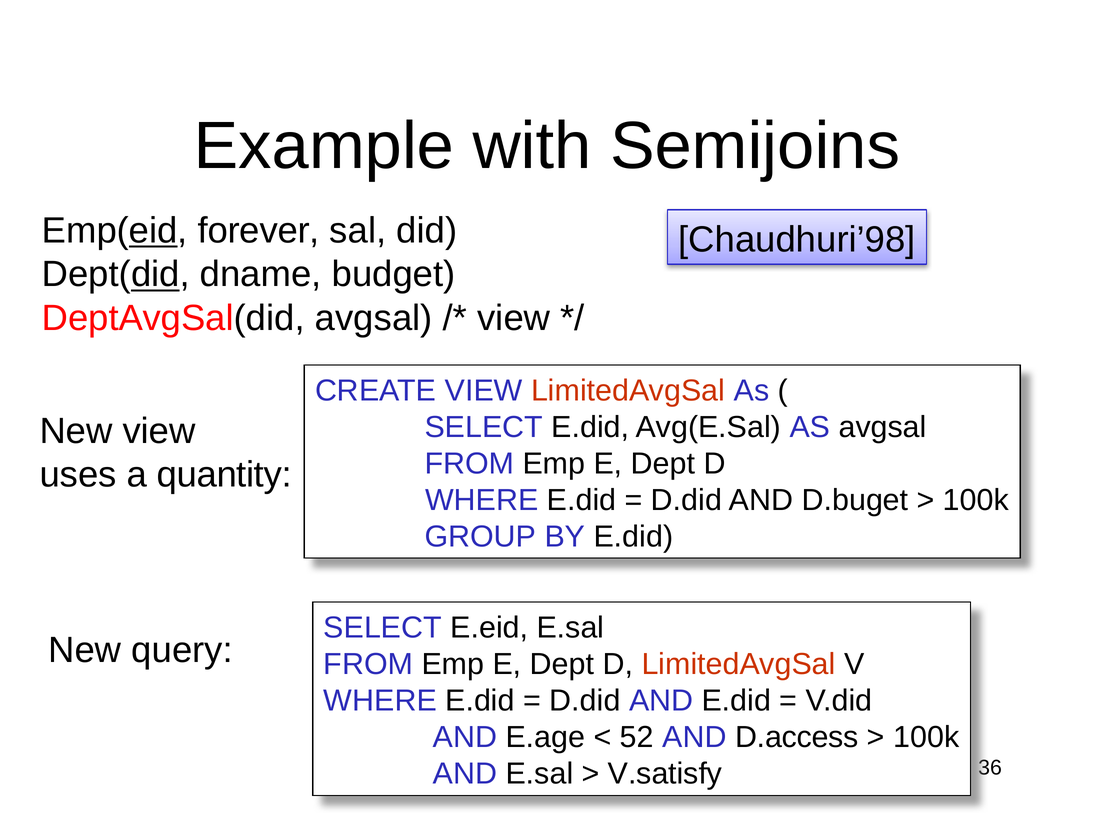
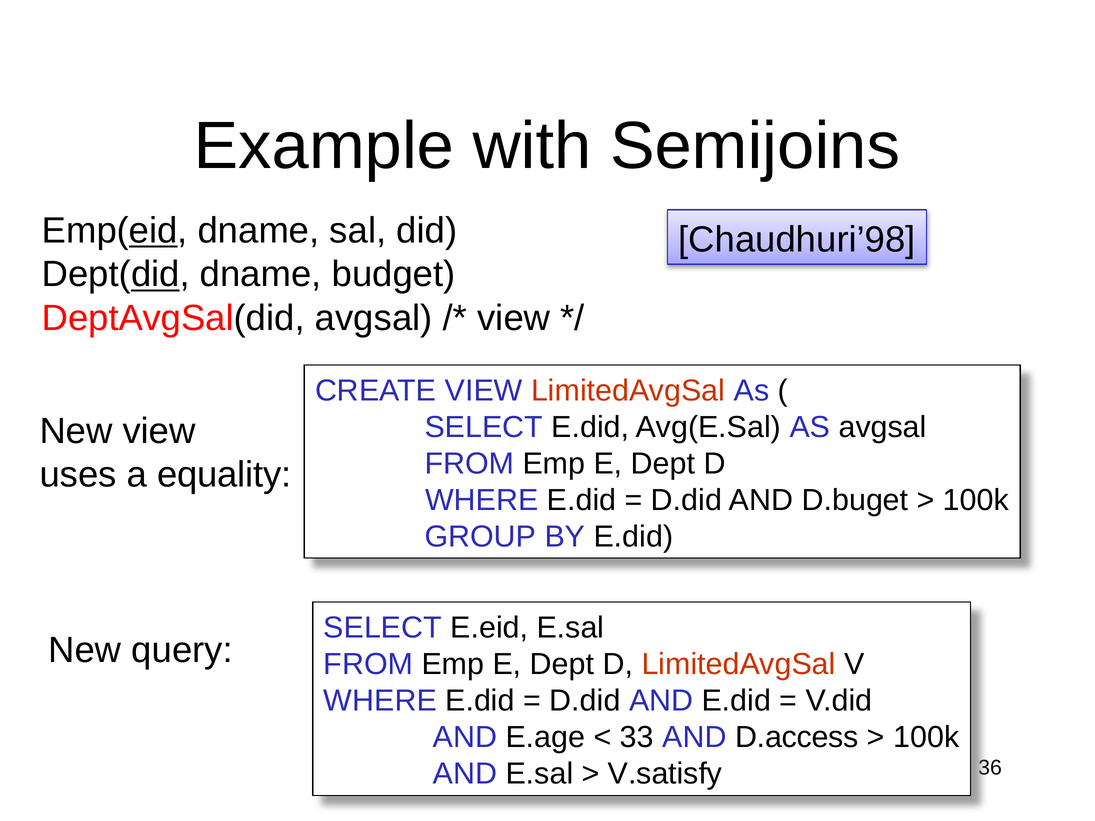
Emp(eid forever: forever -> dname
quantity: quantity -> equality
52: 52 -> 33
